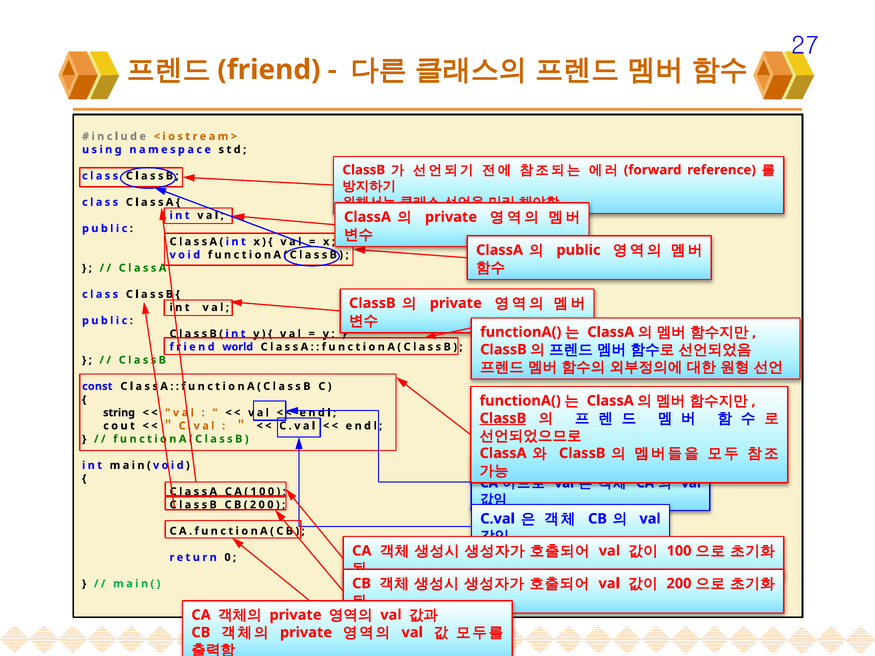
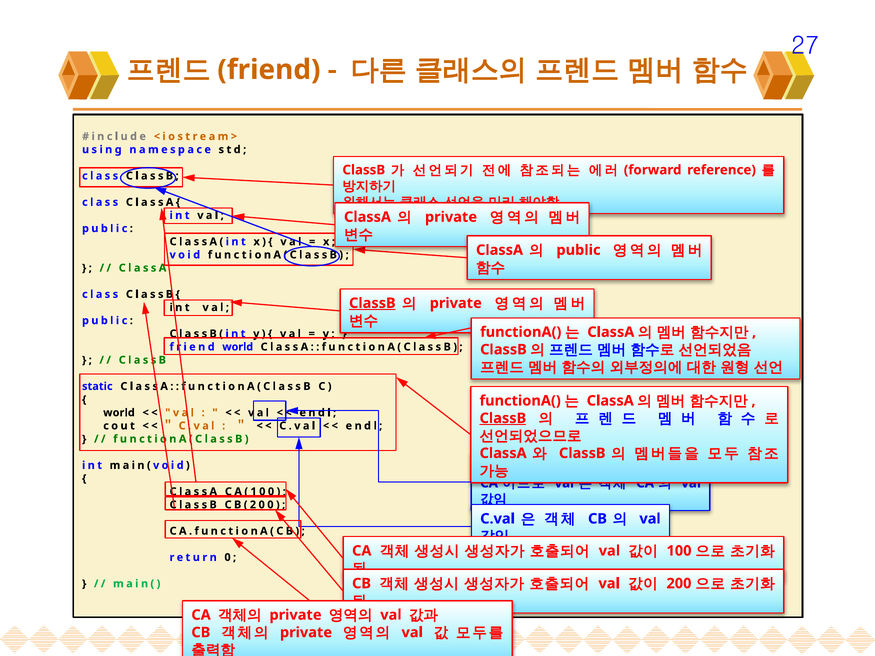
ClassB at (372, 303) underline: none -> present
const: const -> static
string at (119, 413): string -> world
